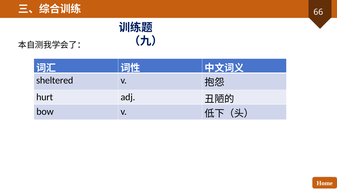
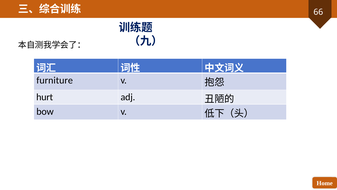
sheltered: sheltered -> furniture
